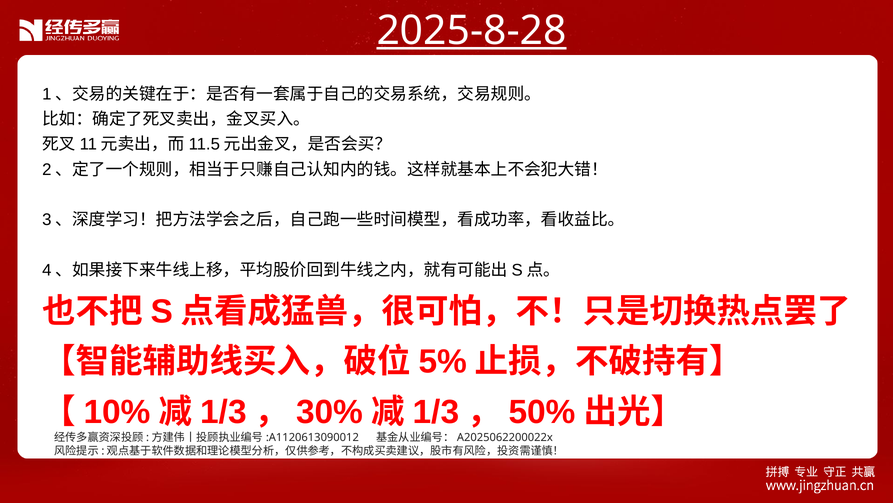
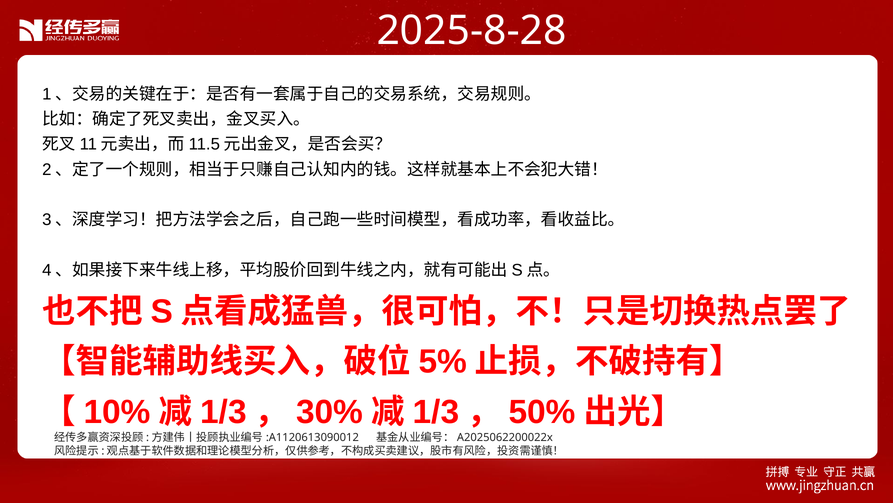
2025-8-28 underline: present -> none
